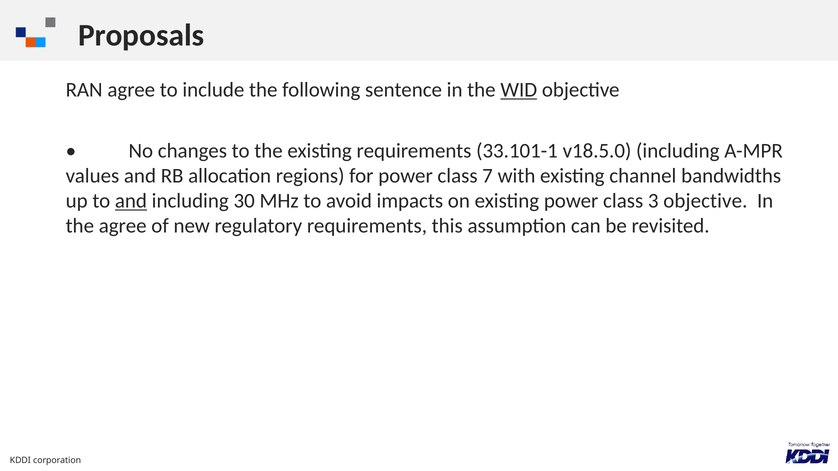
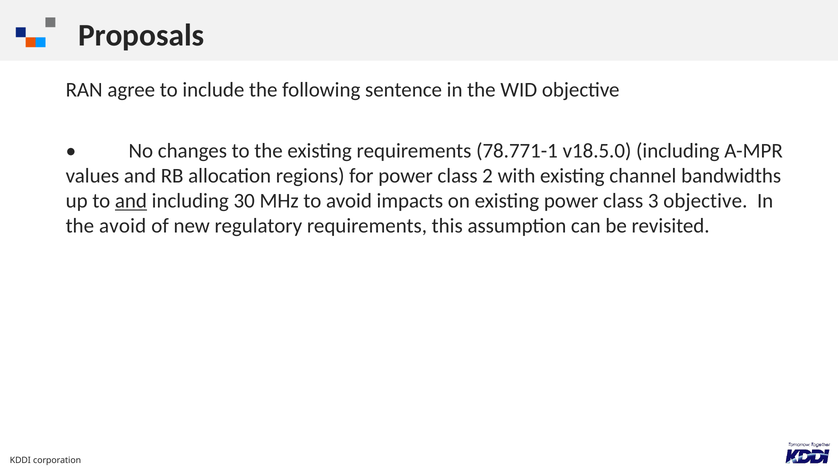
WID underline: present -> none
33.101-1: 33.101-1 -> 78.771-1
class 7: 7 -> 2
the agree: agree -> avoid
